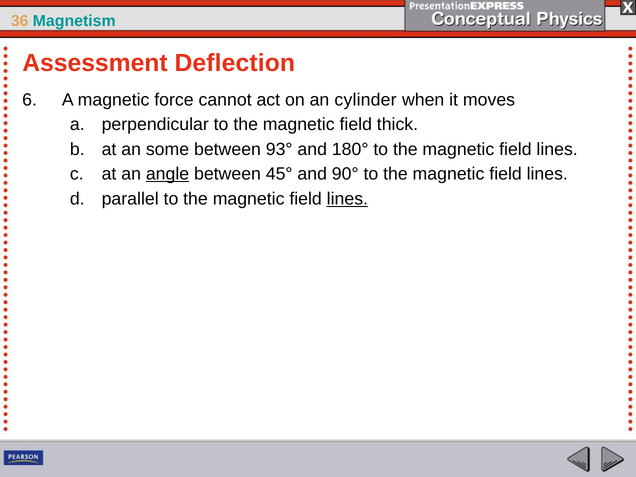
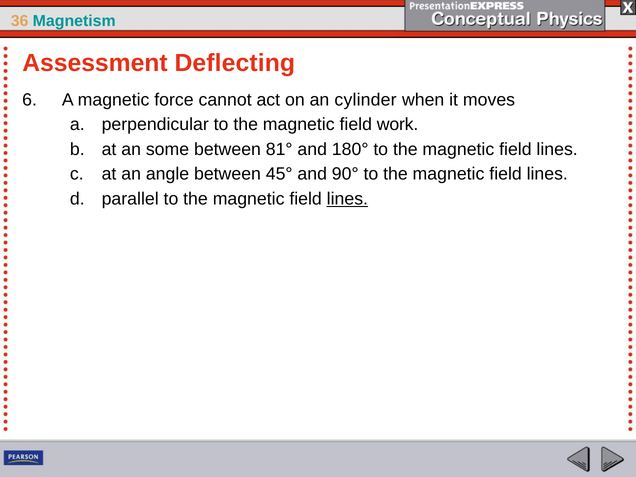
Deflection: Deflection -> Deflecting
thick: thick -> work
93°: 93° -> 81°
angle underline: present -> none
